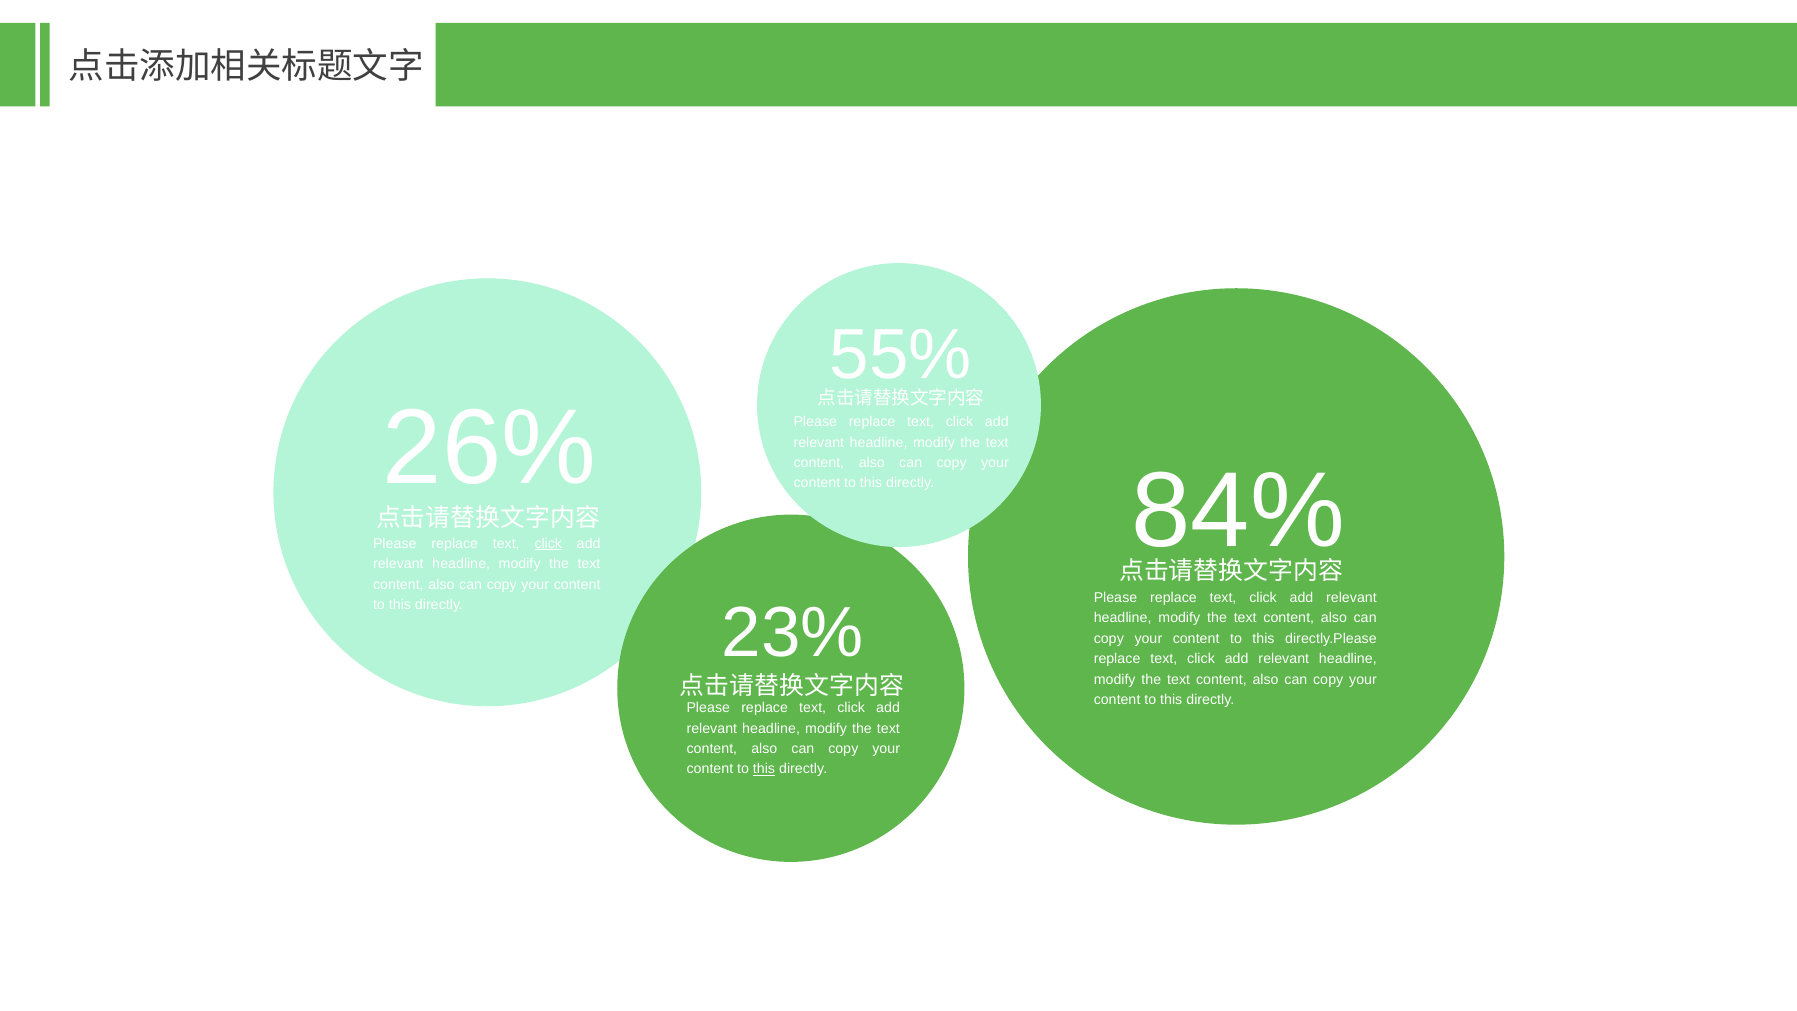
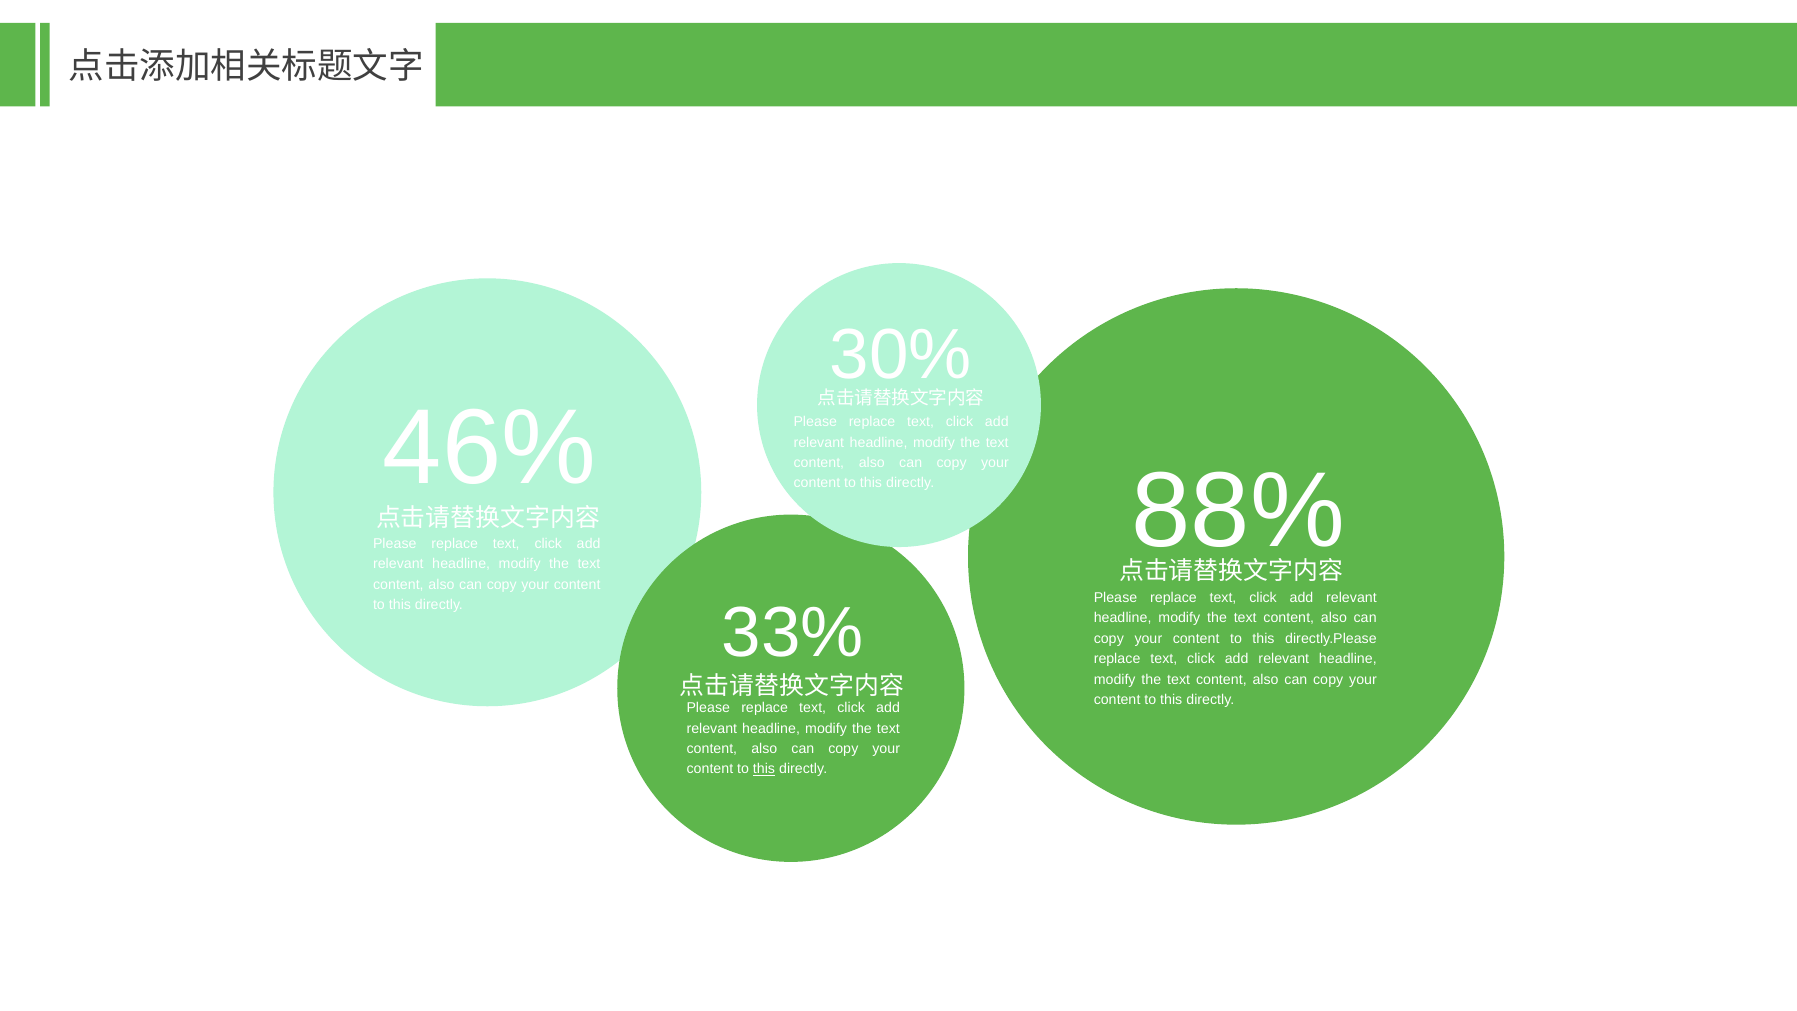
55%: 55% -> 30%
26%: 26% -> 46%
84%: 84% -> 88%
click at (548, 543) underline: present -> none
23%: 23% -> 33%
